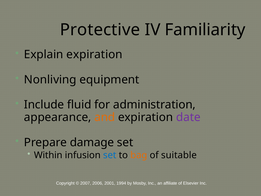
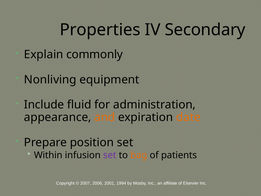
Protective: Protective -> Properties
Familiarity: Familiarity -> Secondary
Explain expiration: expiration -> commonly
date colour: purple -> orange
damage: damage -> position
set at (110, 155) colour: blue -> purple
suitable: suitable -> patients
